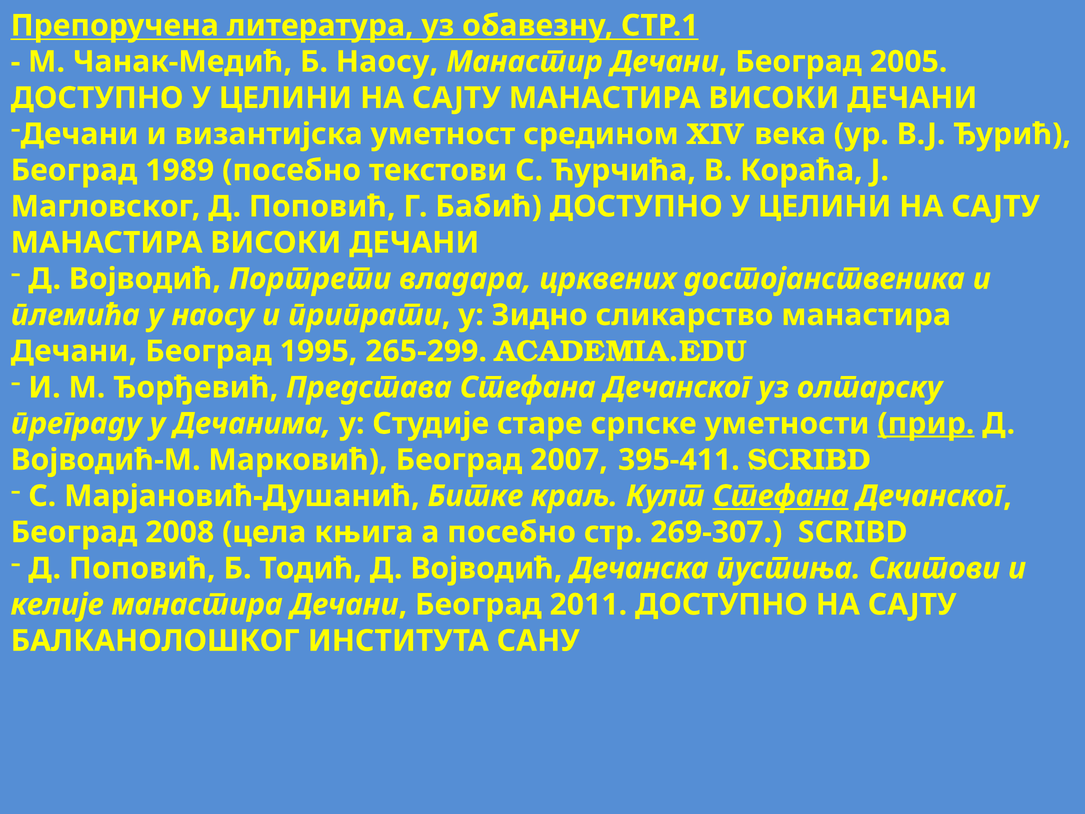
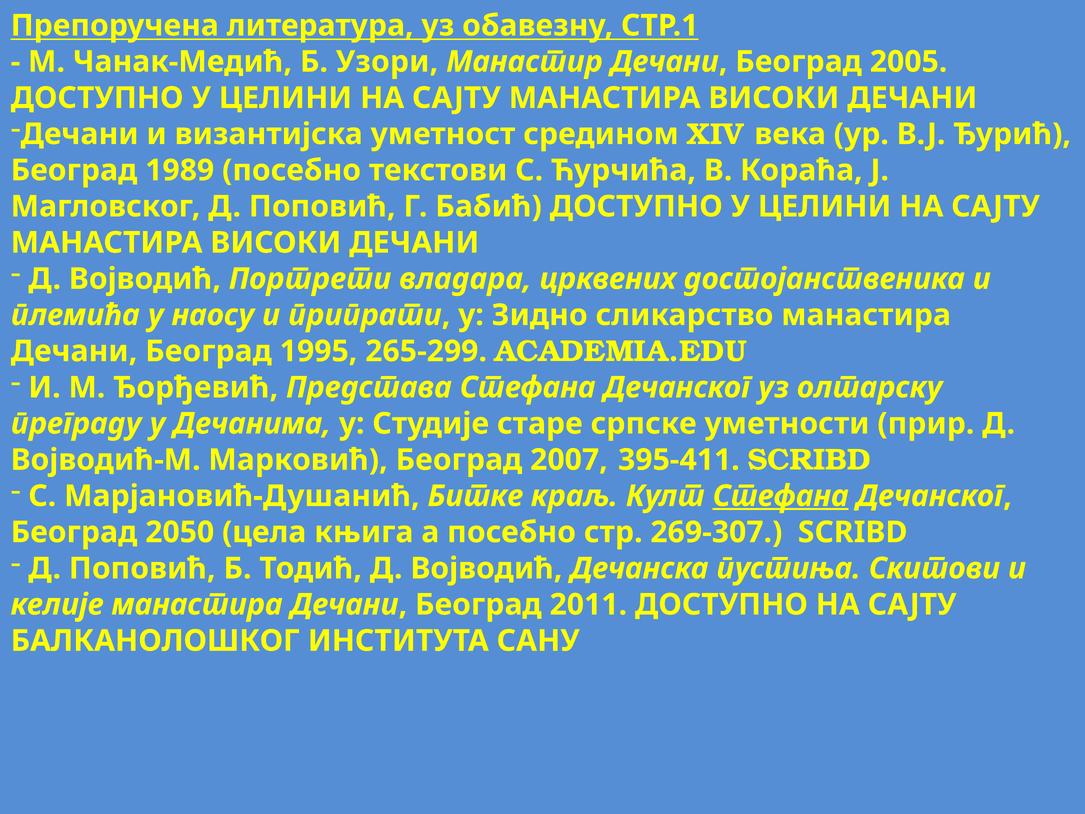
Б Наосу: Наосу -> Узори
прир underline: present -> none
2008: 2008 -> 2050
